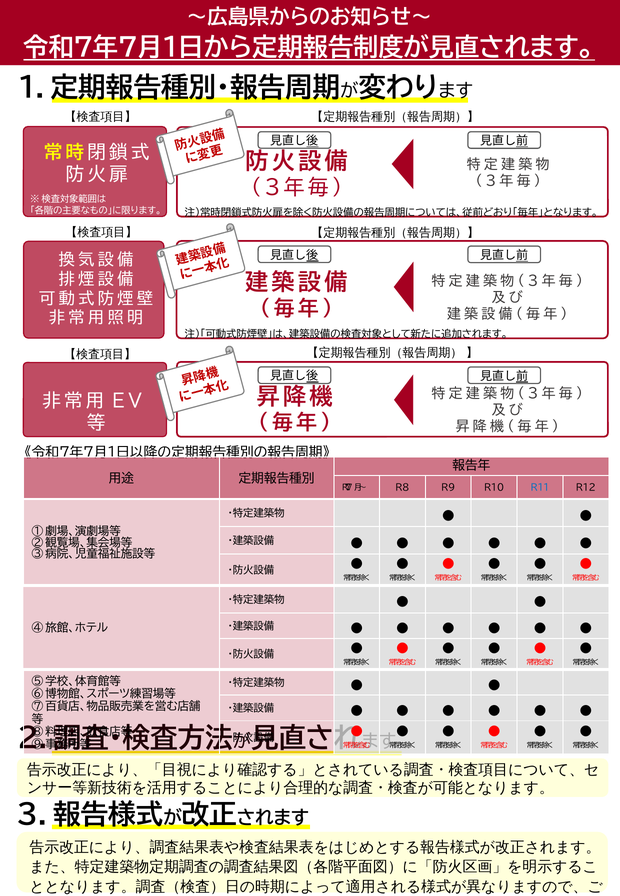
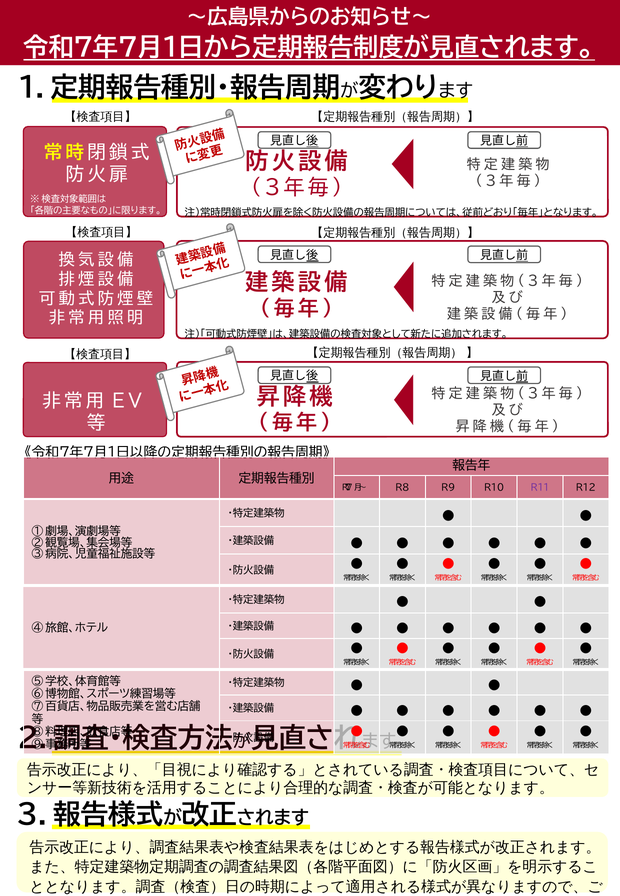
R11 colour: blue -> purple
